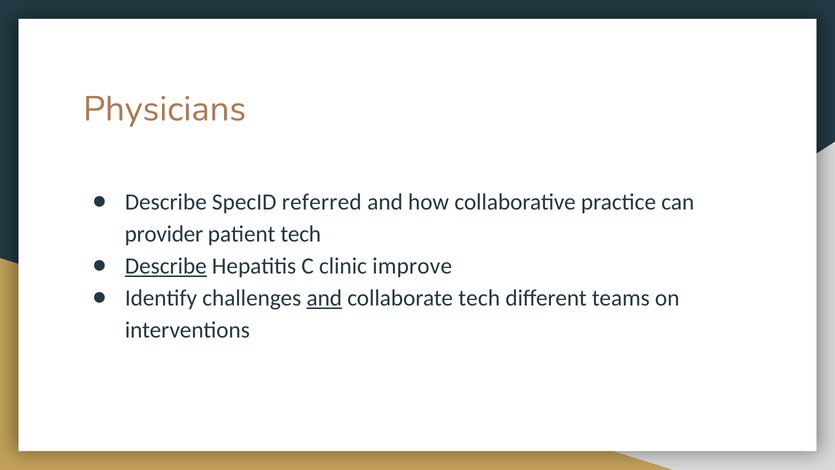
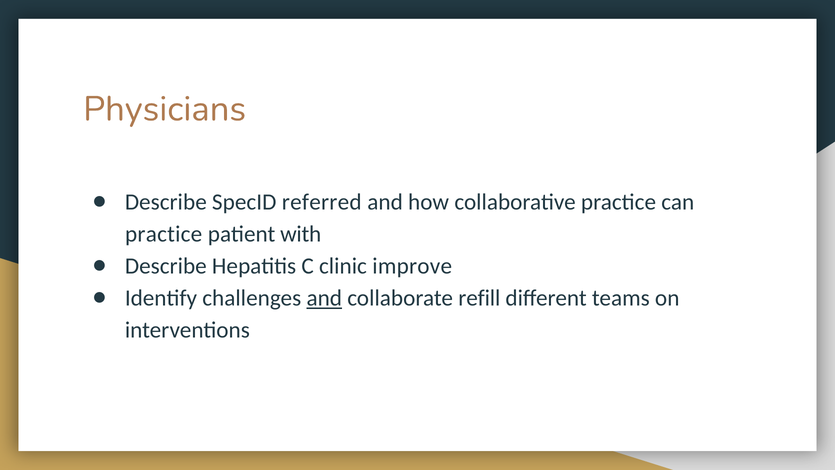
provider at (164, 234): provider -> practice
patient tech: tech -> with
Describe at (166, 266) underline: present -> none
collaborate tech: tech -> refill
